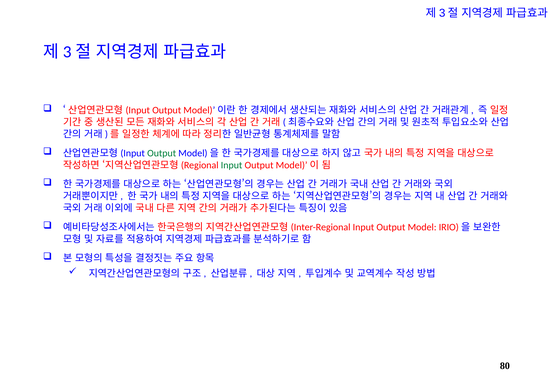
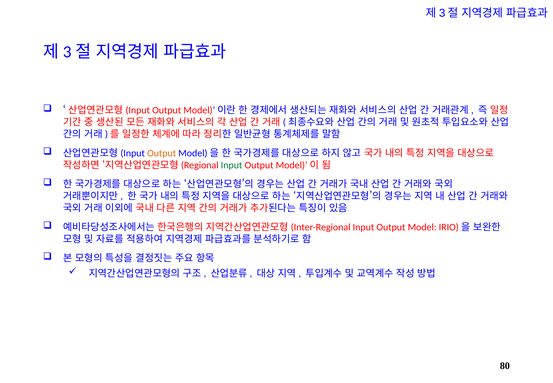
Output at (162, 153) colour: green -> orange
